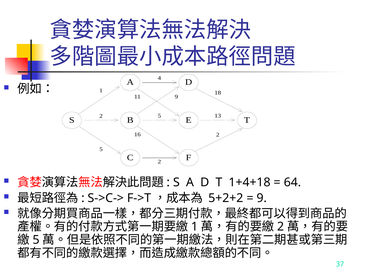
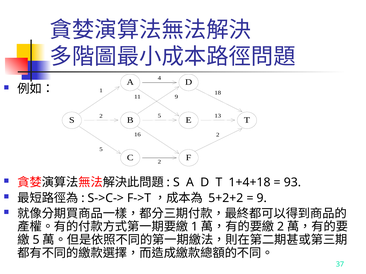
64: 64 -> 93
